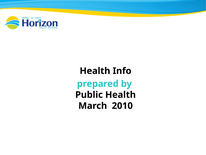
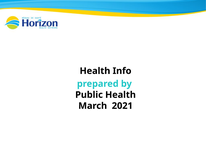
2010: 2010 -> 2021
